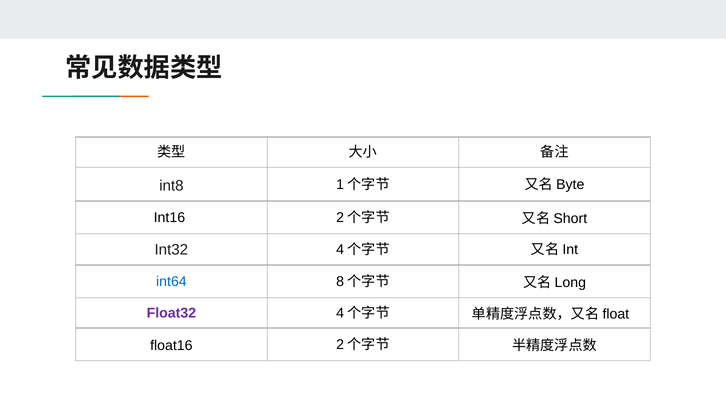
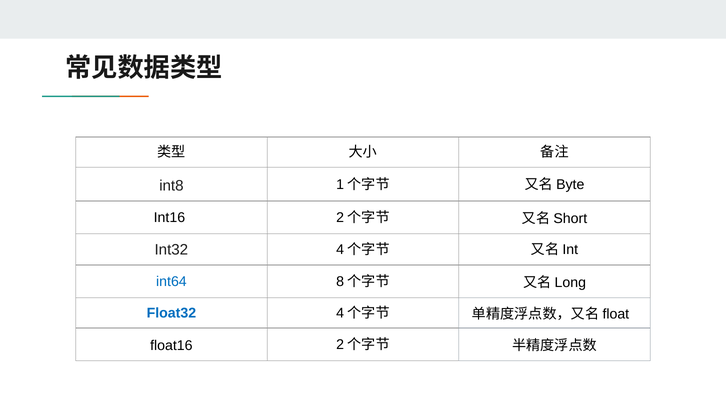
Float32 colour: purple -> blue
